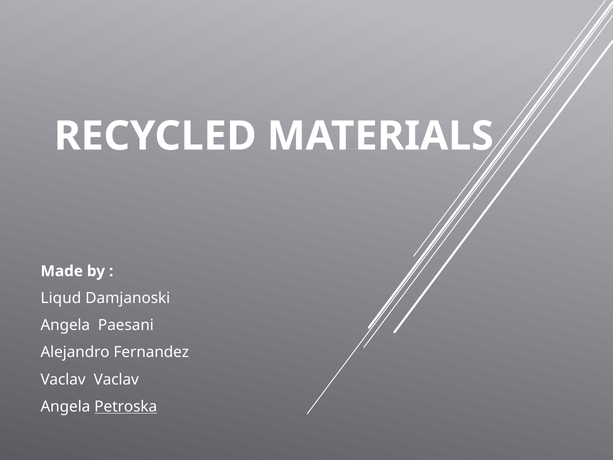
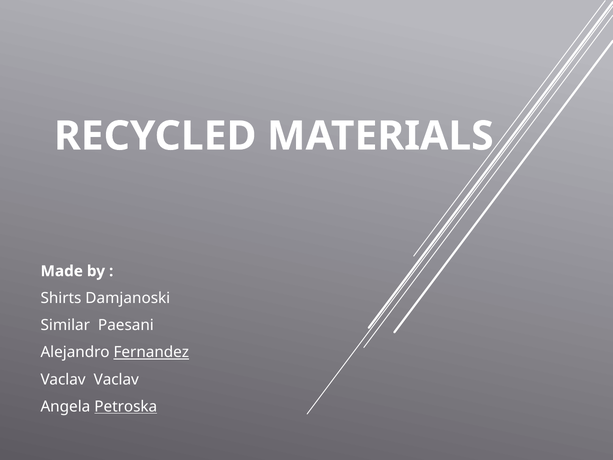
Liqud: Liqud -> Shirts
Angela at (65, 325): Angela -> Similar
Fernandez underline: none -> present
